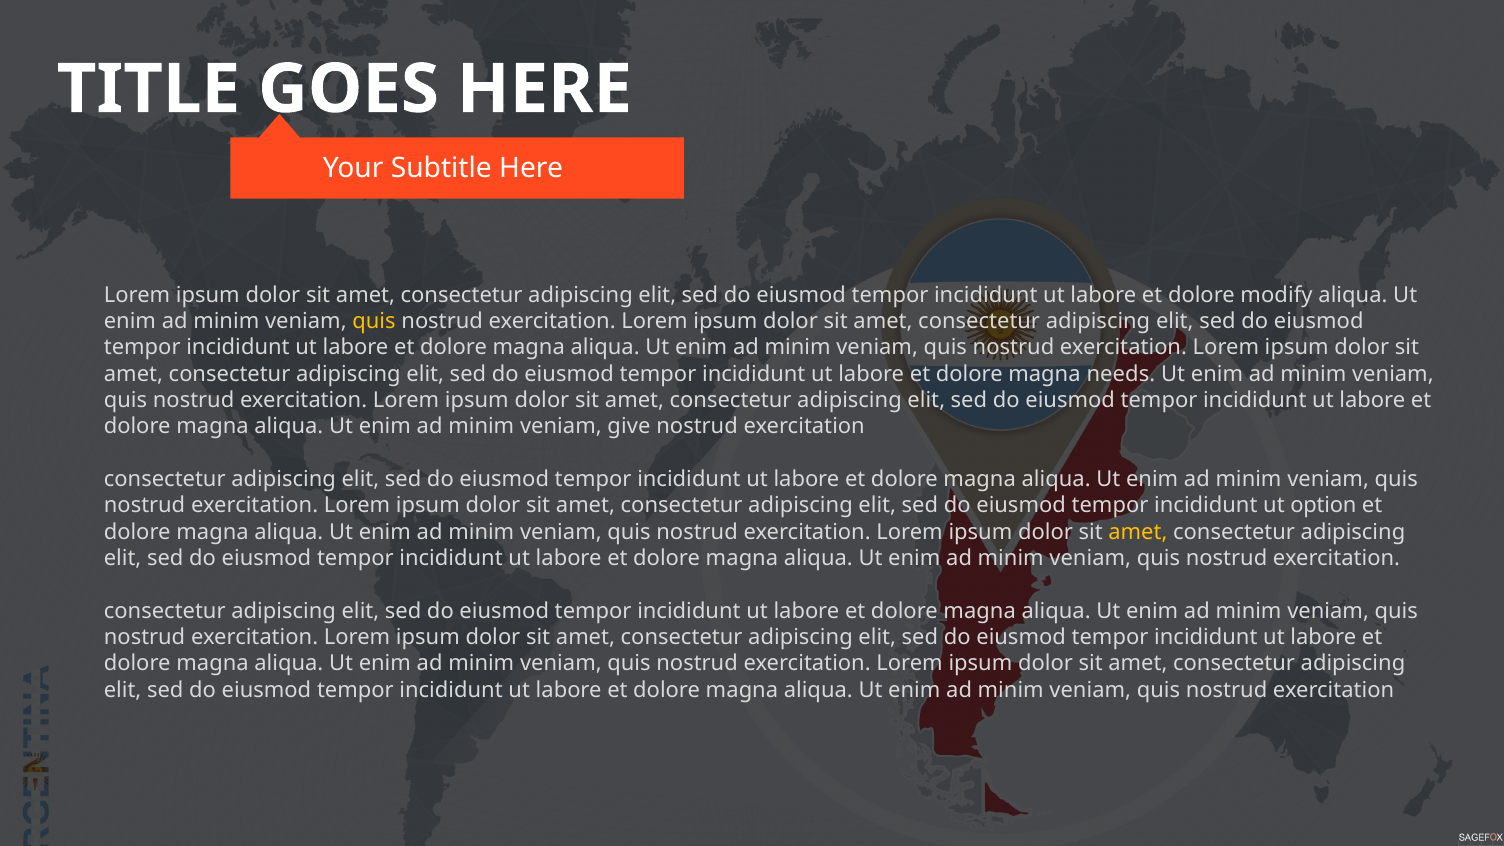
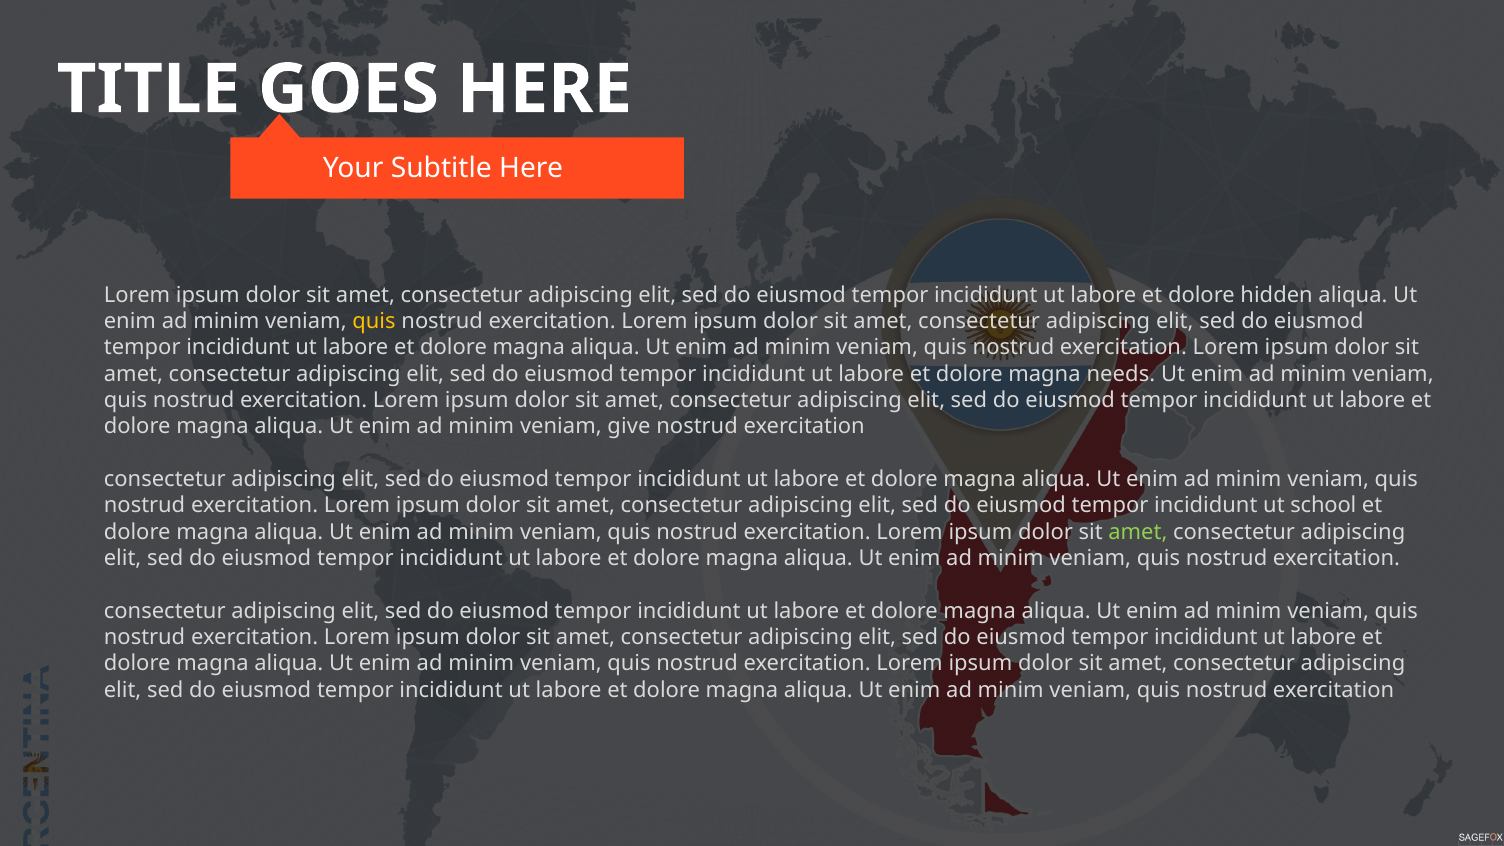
modify: modify -> hidden
option: option -> school
amet at (1138, 532) colour: yellow -> light green
